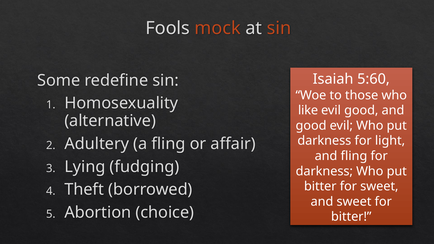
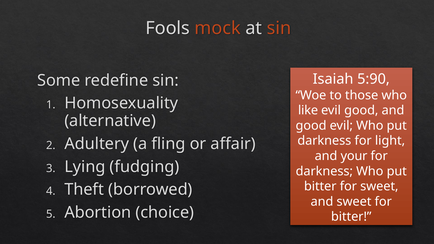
5:60: 5:60 -> 5:90
and fling: fling -> your
